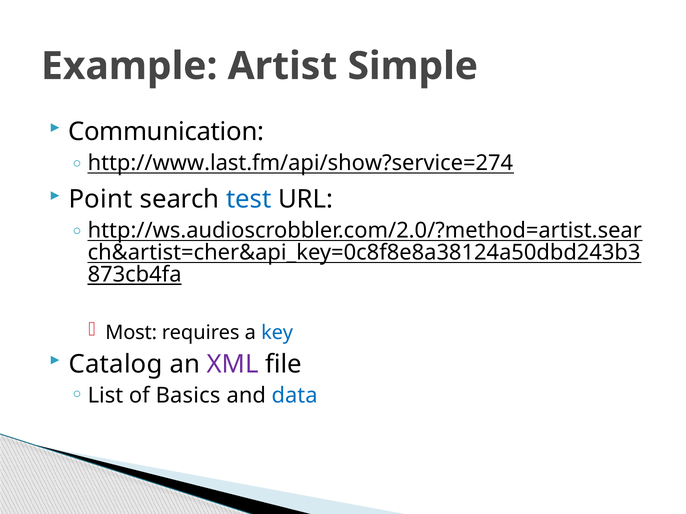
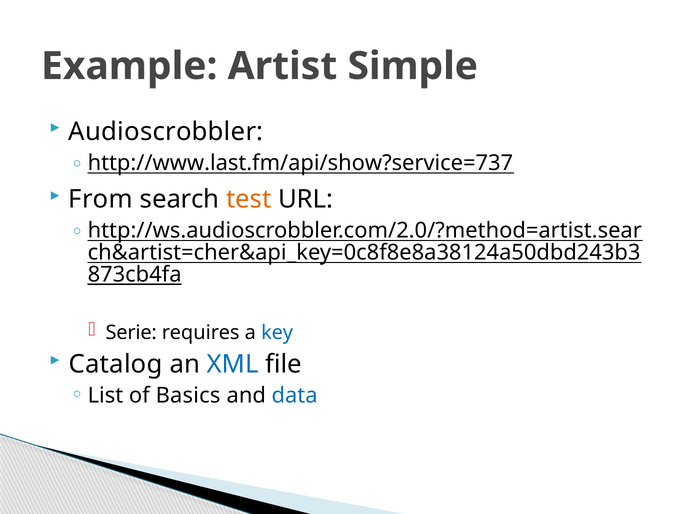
Communication: Communication -> Audioscrobbler
http://www.last.fm/api/show?service=274: http://www.last.fm/api/show?service=274 -> http://www.last.fm/api/show?service=737
Point: Point -> From
test colour: blue -> orange
Most: Most -> Serie
XML colour: purple -> blue
